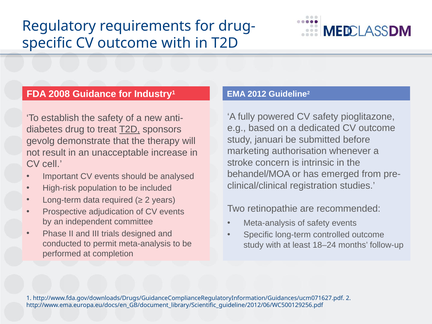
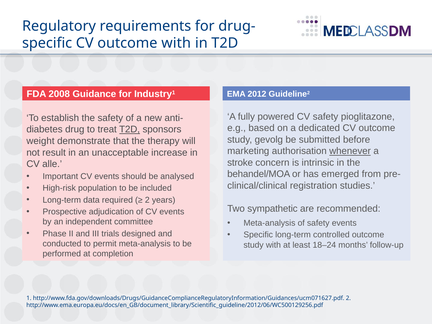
januari: januari -> gevolg
gevolg: gevolg -> weight
whenever underline: none -> present
cell: cell -> alle
retinopathie: retinopathie -> sympathetic
